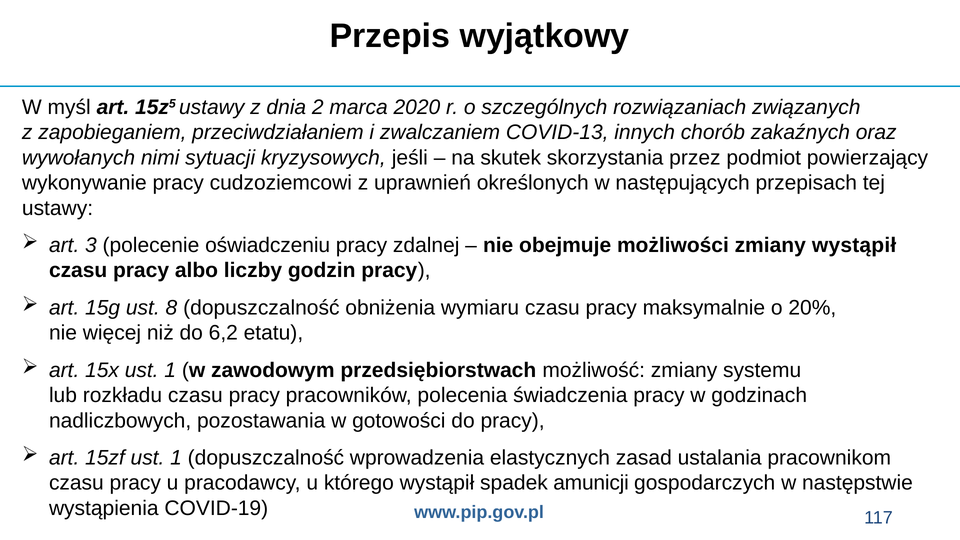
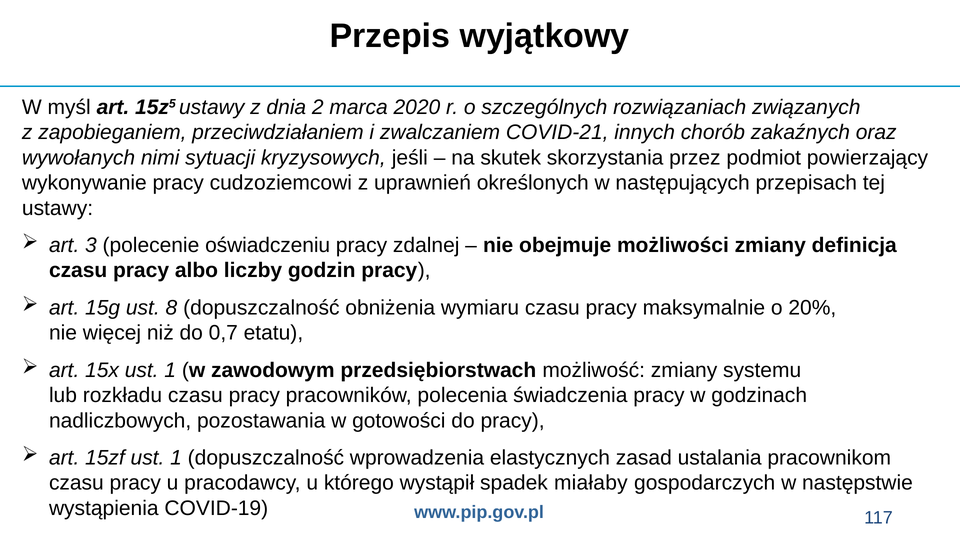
COVID-13: COVID-13 -> COVID-21
zmiany wystąpił: wystąpił -> definicja
6,2: 6,2 -> 0,7
amunicji: amunicji -> miałaby
